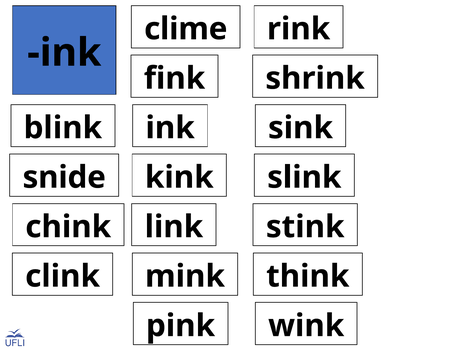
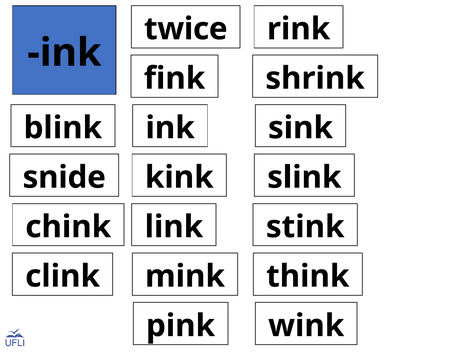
clime: clime -> twice
